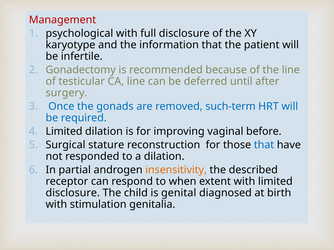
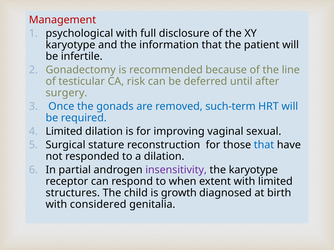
CA line: line -> risk
before: before -> sexual
insensitivity colour: orange -> purple
the described: described -> karyotype
disclosure at (73, 193): disclosure -> structures
genital: genital -> growth
stimulation: stimulation -> considered
